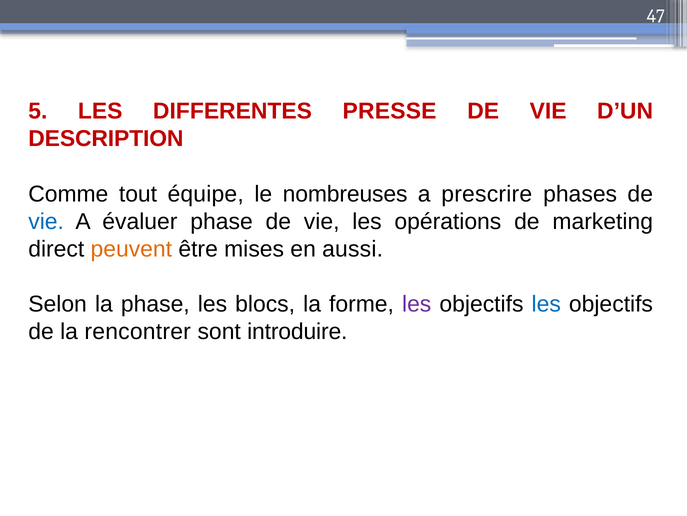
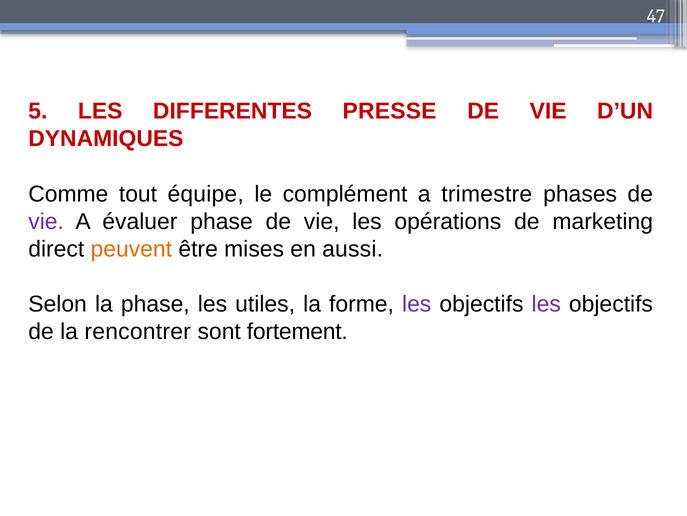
DESCRIPTION: DESCRIPTION -> DYNAMIQUES
nombreuses: nombreuses -> complément
prescrire: prescrire -> trimestre
vie at (46, 221) colour: blue -> purple
blocs: blocs -> utiles
les at (546, 304) colour: blue -> purple
introduire: introduire -> fortement
